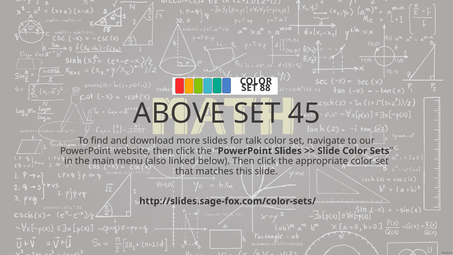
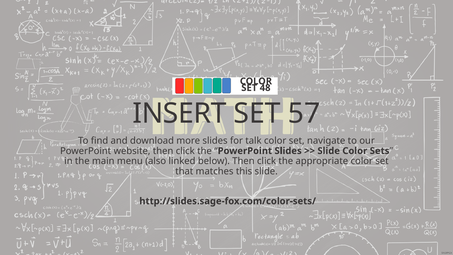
88: 88 -> 48
ABOVE: ABOVE -> INSERT
45: 45 -> 57
